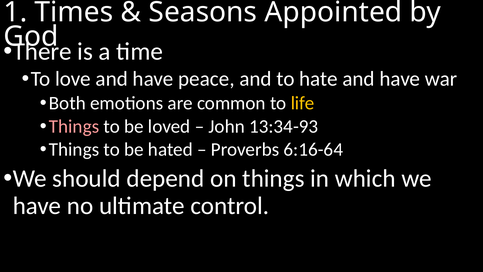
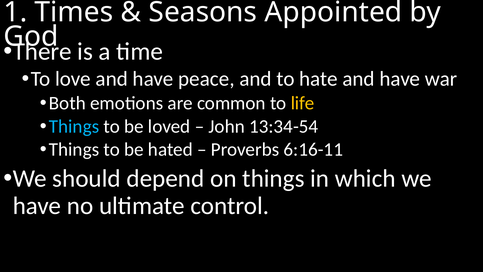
Things at (74, 126) colour: pink -> light blue
13:34-93: 13:34-93 -> 13:34-54
6:16-64: 6:16-64 -> 6:16-11
